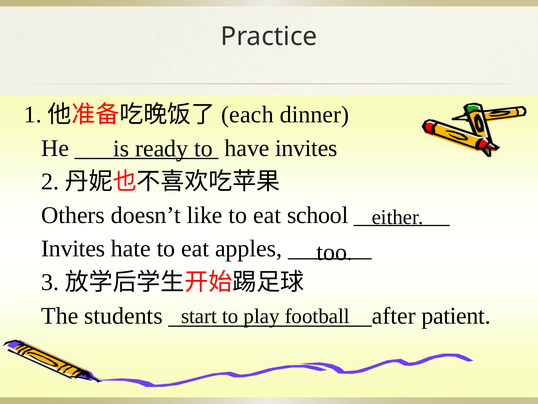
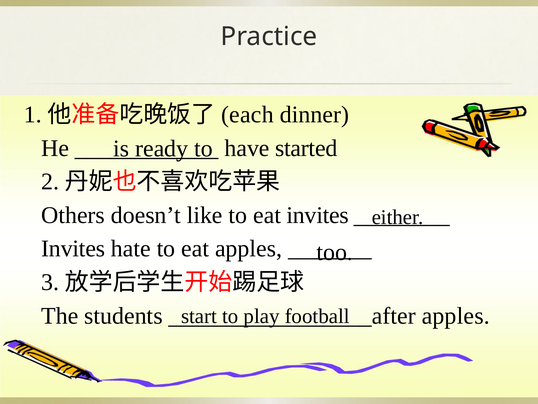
have invites: invites -> started
eat school: school -> invites
patient at (456, 315): patient -> apples
